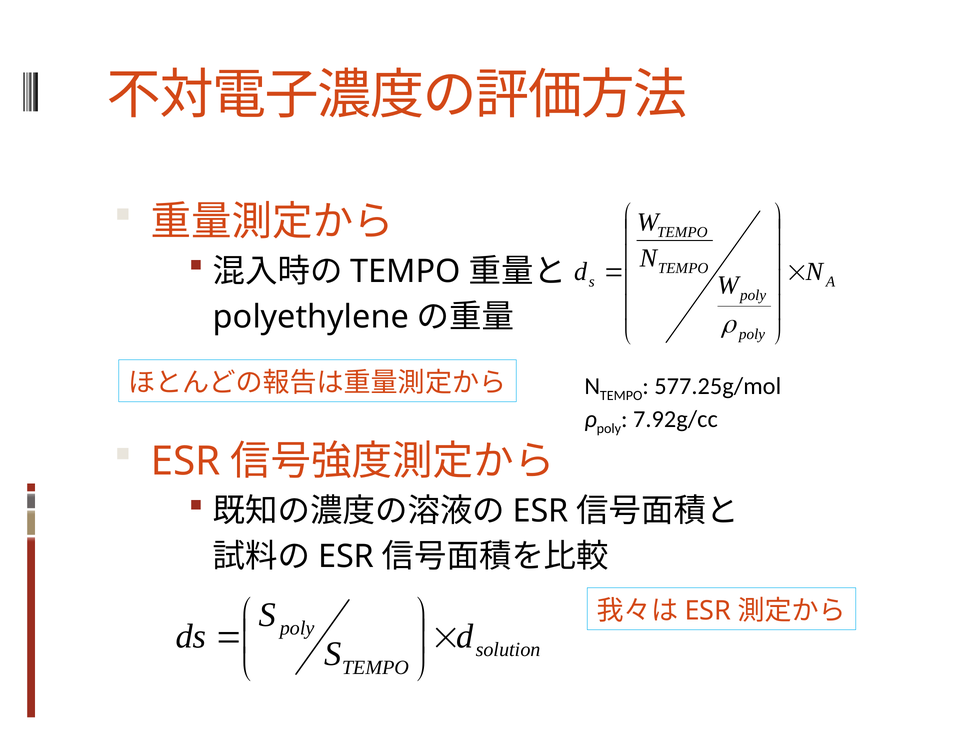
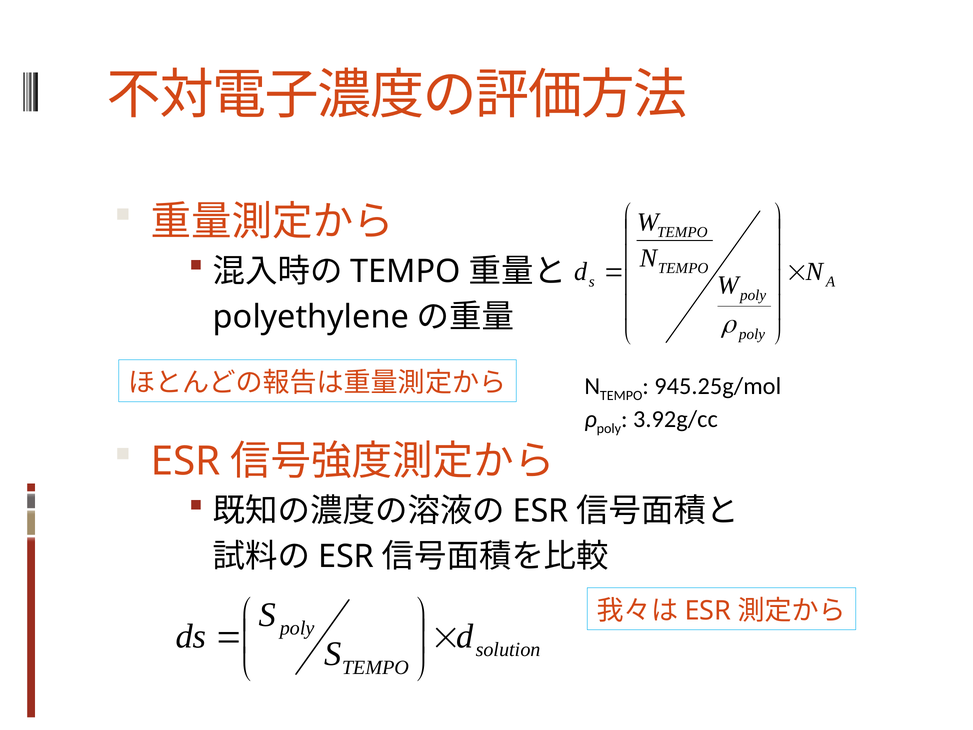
577.25g/mol: 577.25g/mol -> 945.25g/mol
7.92g/cc: 7.92g/cc -> 3.92g/cc
